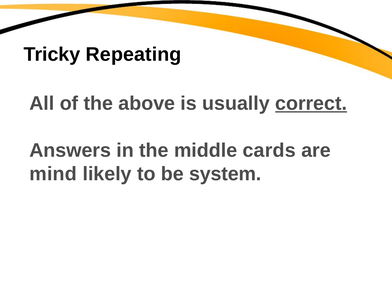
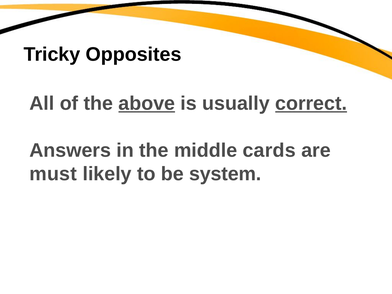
Repeating: Repeating -> Opposites
above underline: none -> present
mind: mind -> must
